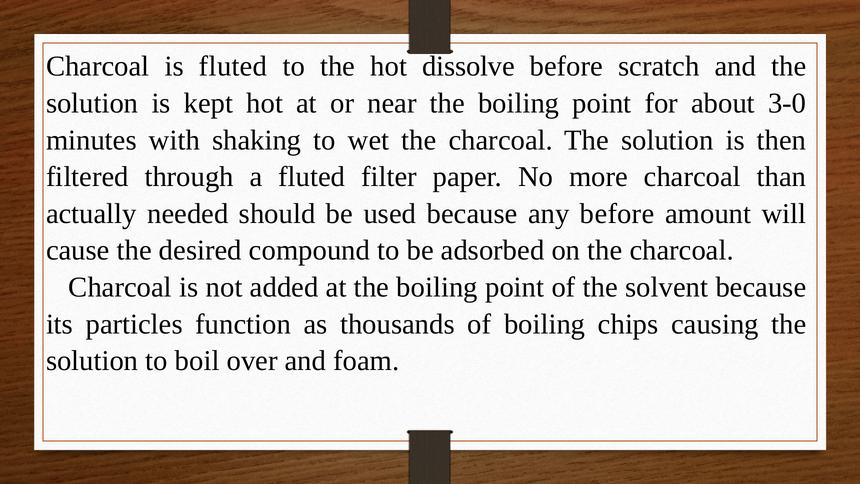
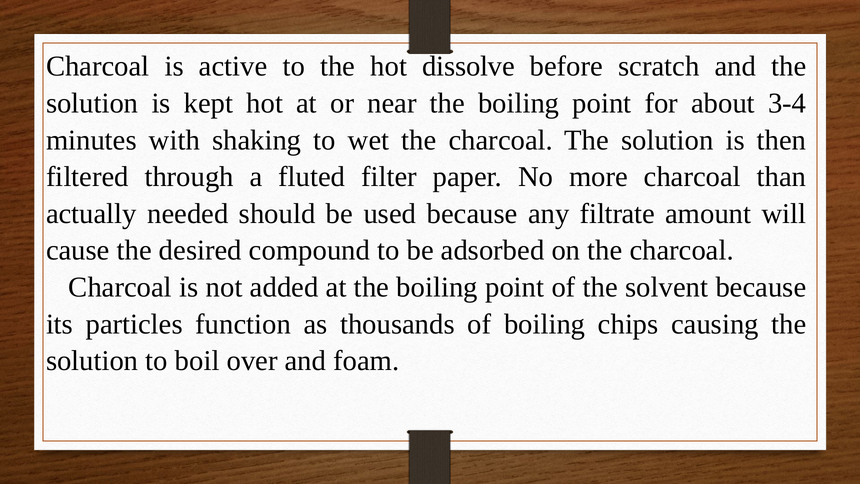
is fluted: fluted -> active
3-0: 3-0 -> 3-4
any before: before -> filtrate
